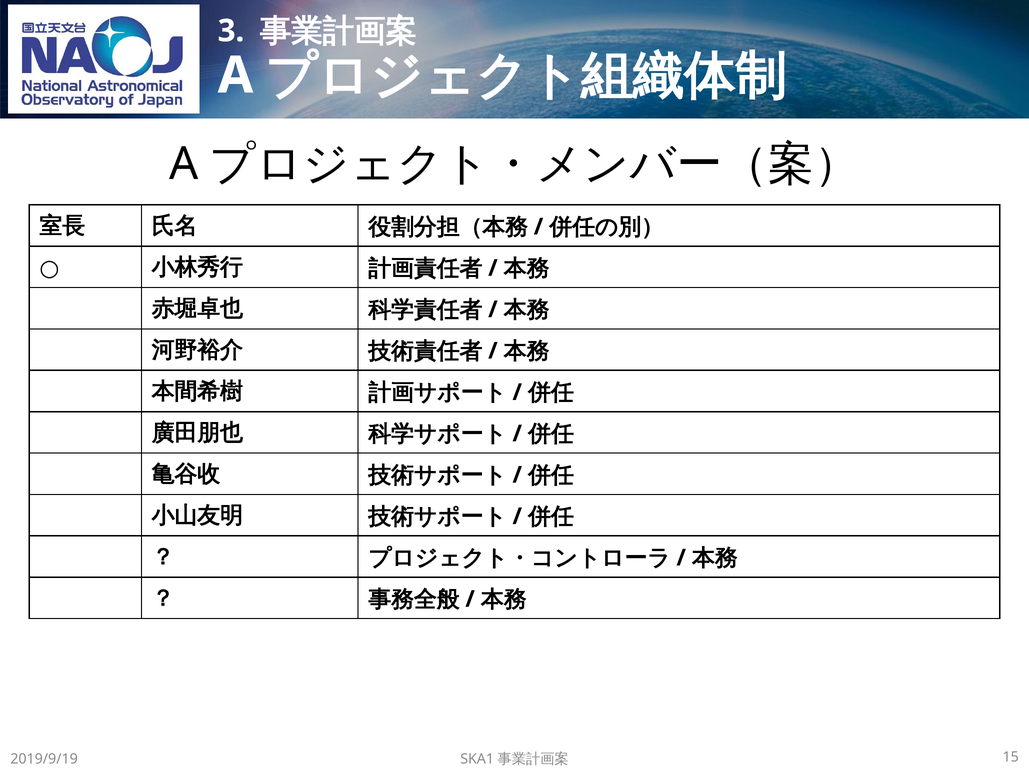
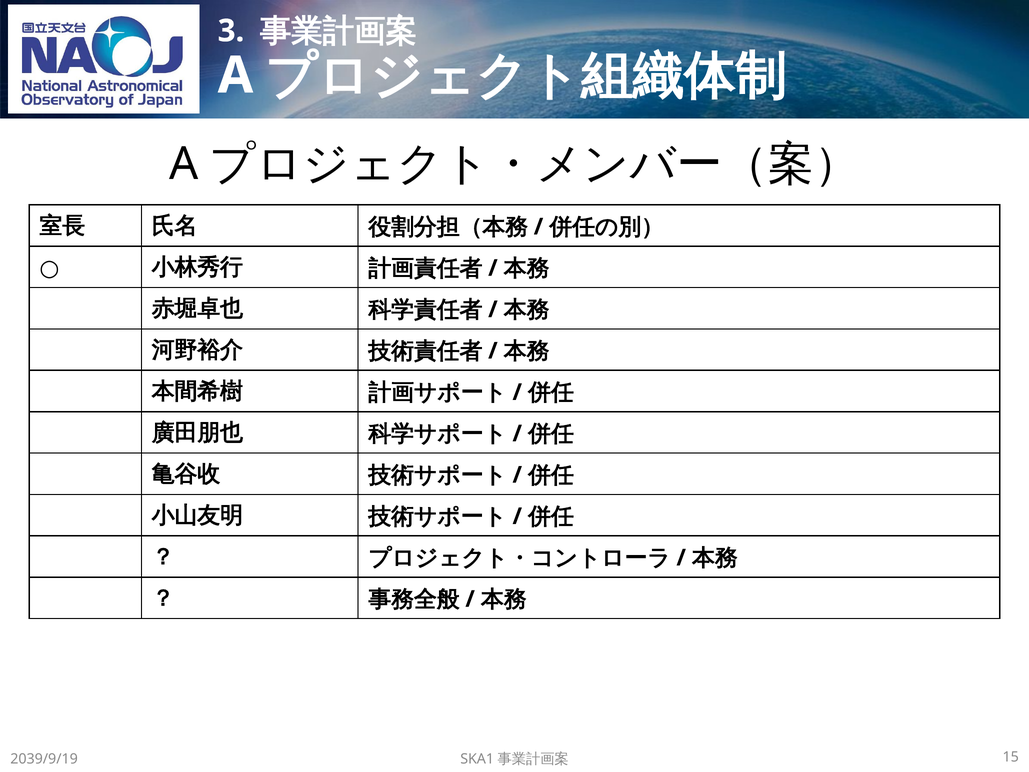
2019/9/19: 2019/9/19 -> 2039/9/19
